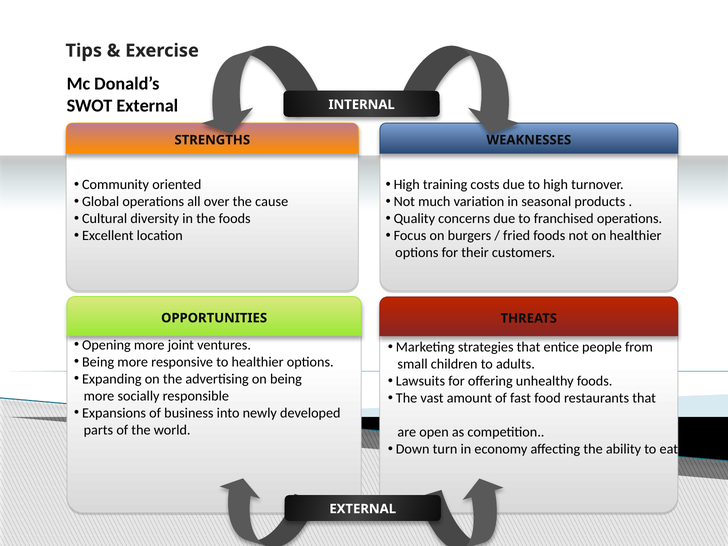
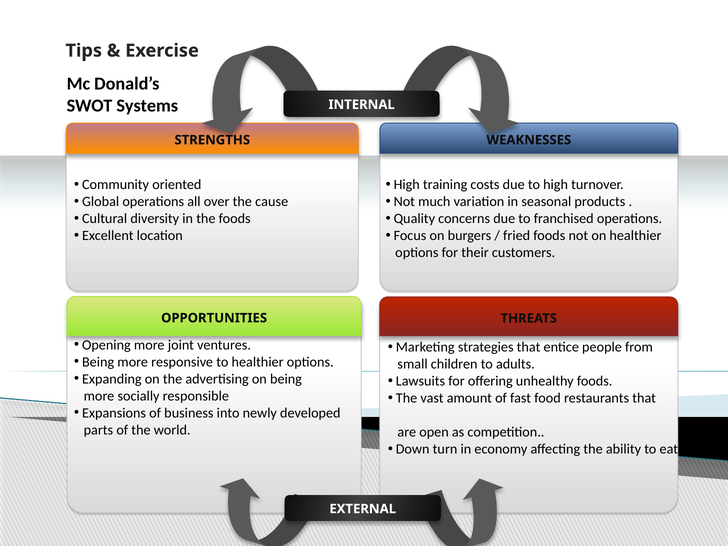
SWOT External: External -> Systems
